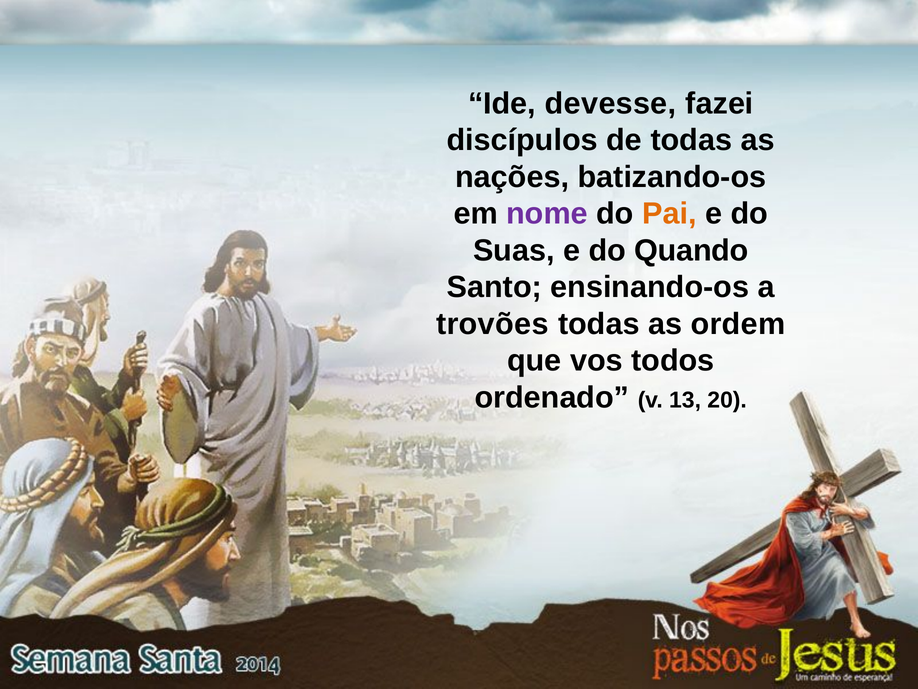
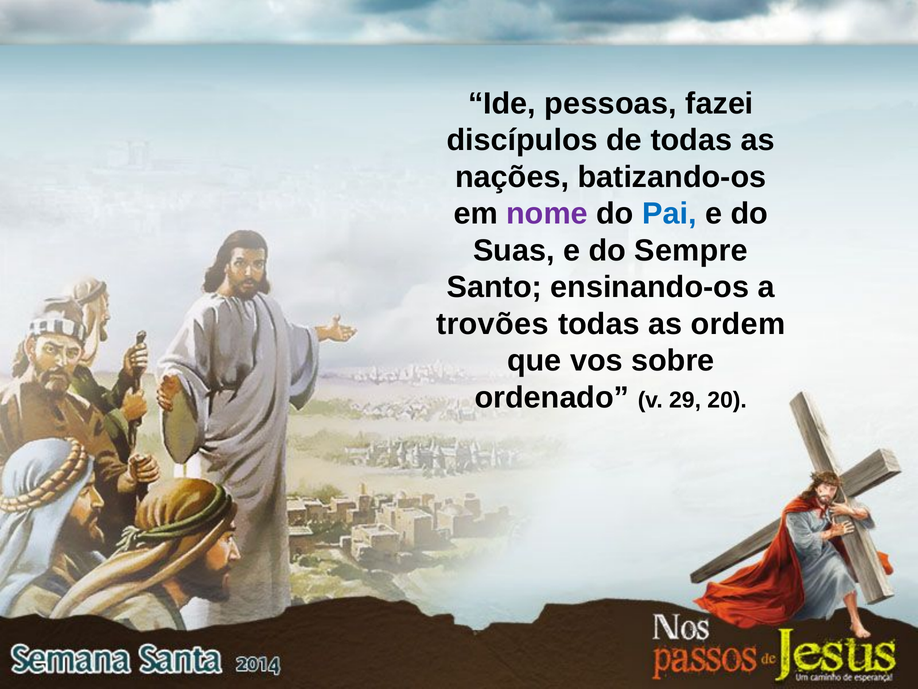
devesse: devesse -> pessoas
Pai colour: orange -> blue
Quando: Quando -> Sempre
todos: todos -> sobre
13: 13 -> 29
